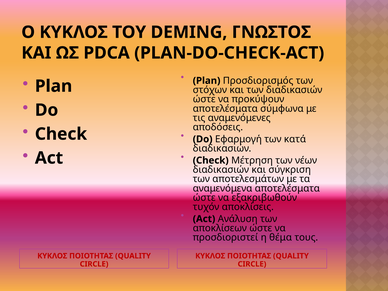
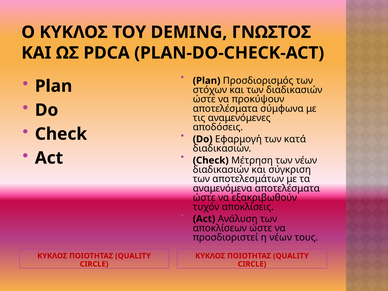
η θέμα: θέμα -> νέων
